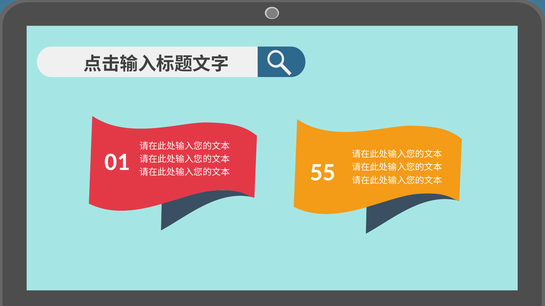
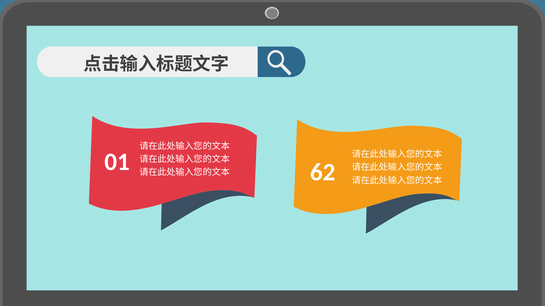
55: 55 -> 62
